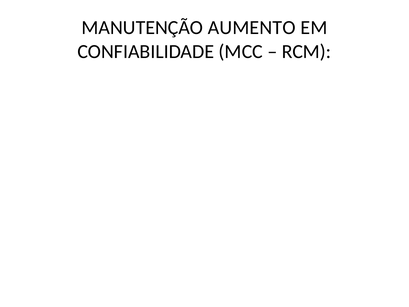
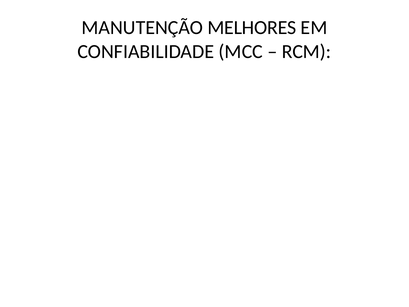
AUMENTO: AUMENTO -> MELHORES
